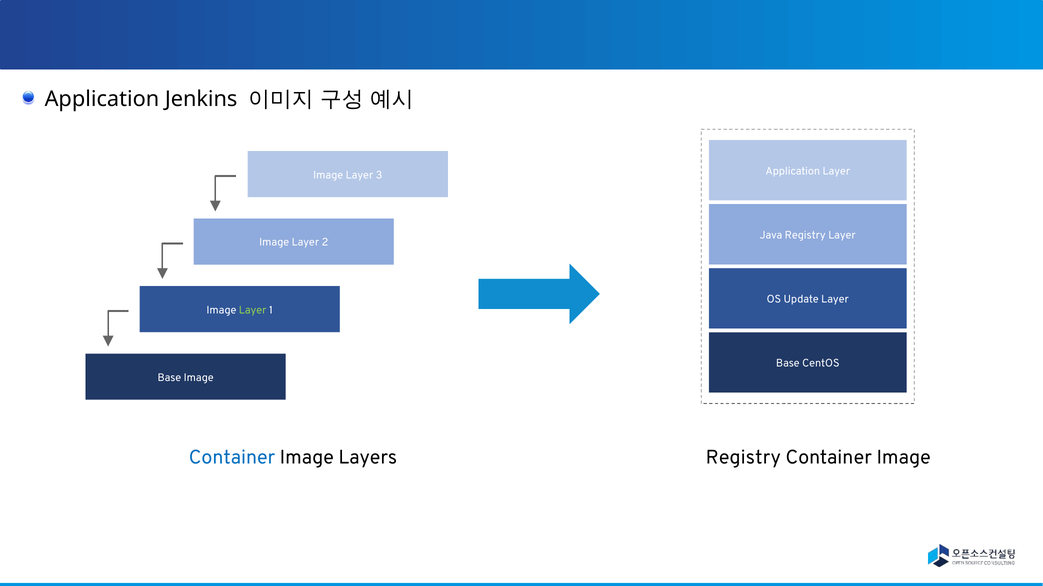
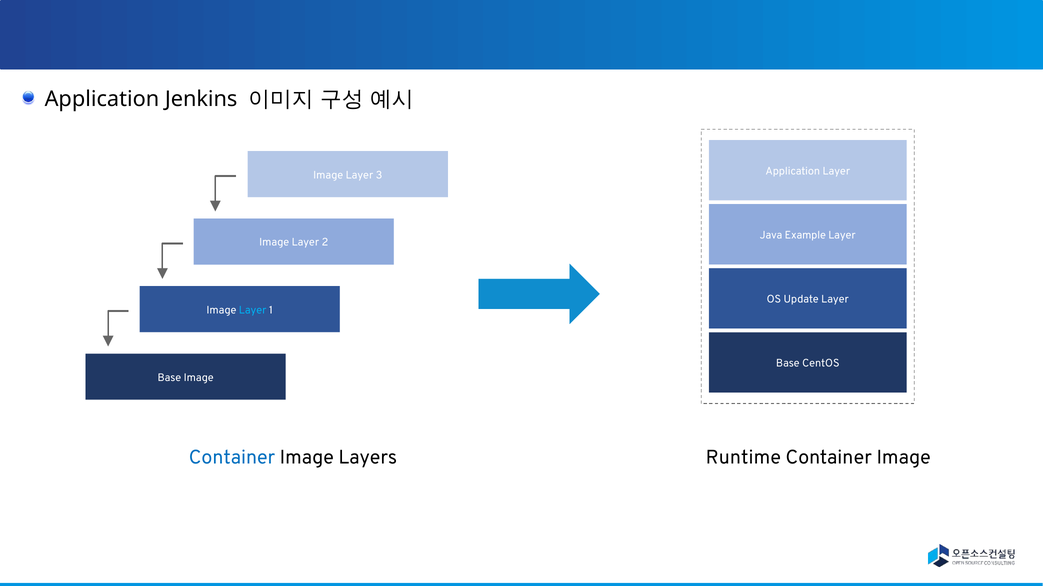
Java Registry: Registry -> Example
Layer at (253, 310) colour: light green -> light blue
Layers Registry: Registry -> Runtime
